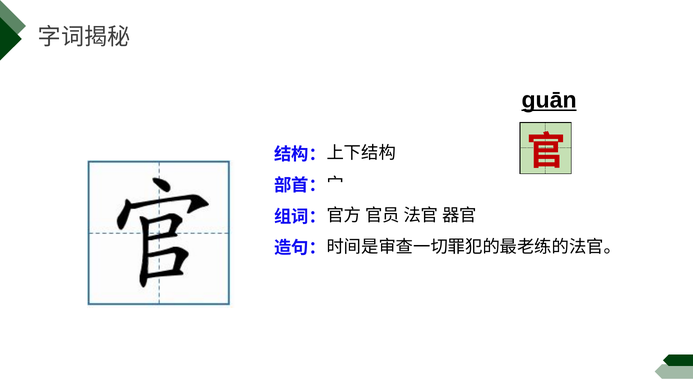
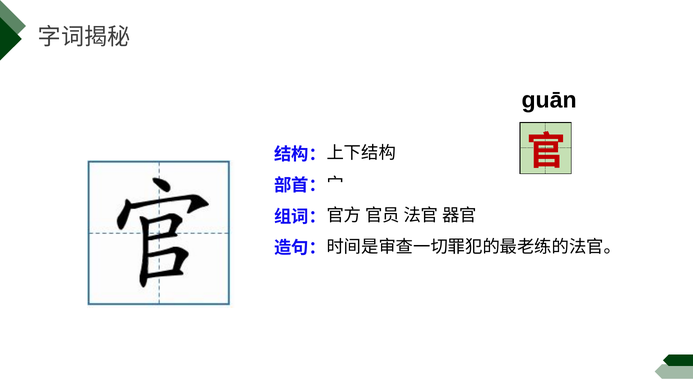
guān underline: present -> none
